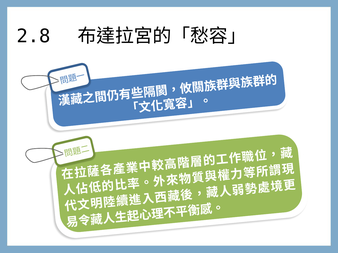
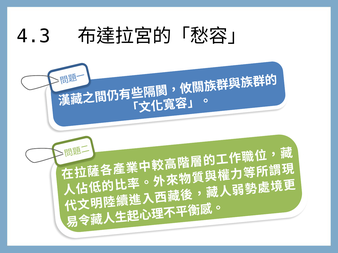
2.8: 2.8 -> 4.3
